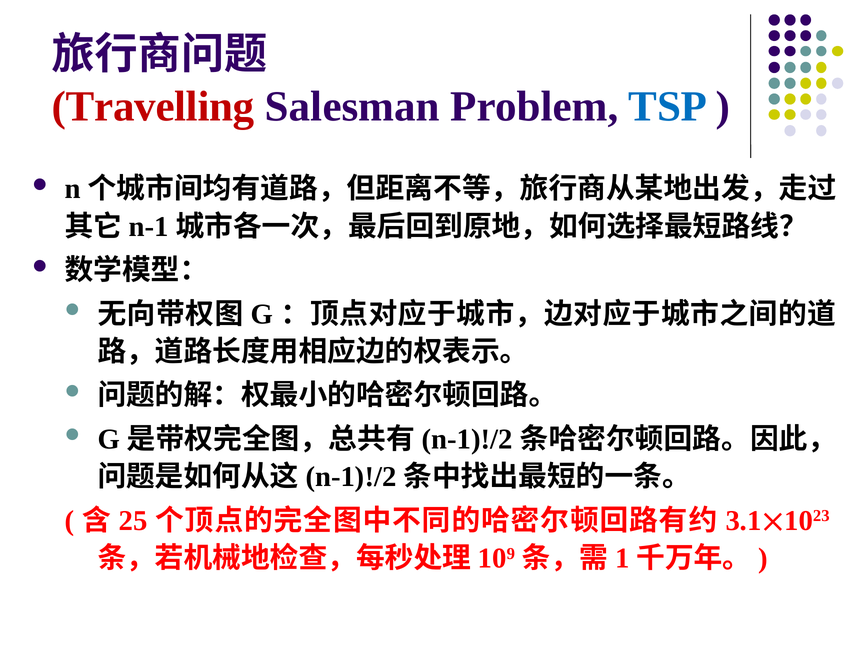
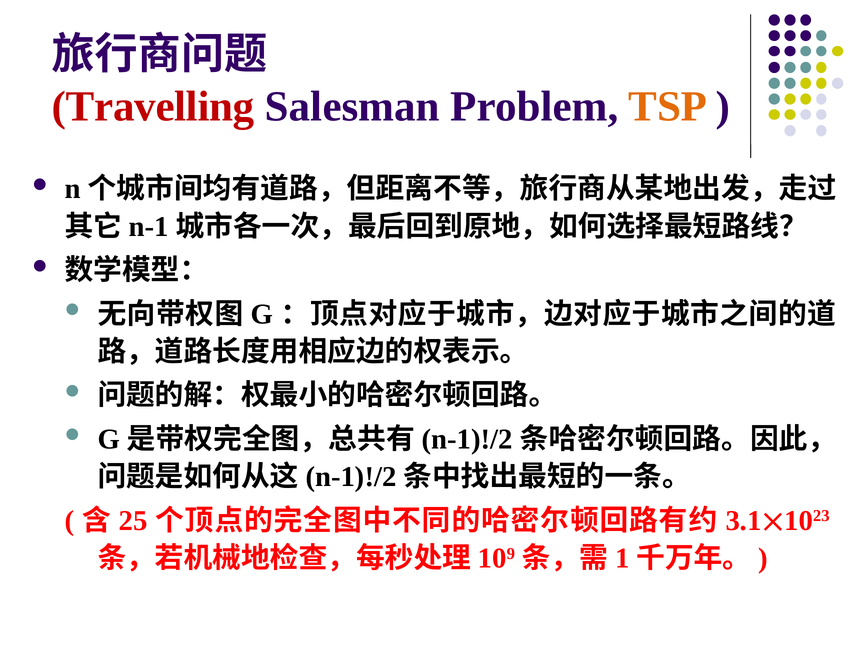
TSP colour: blue -> orange
